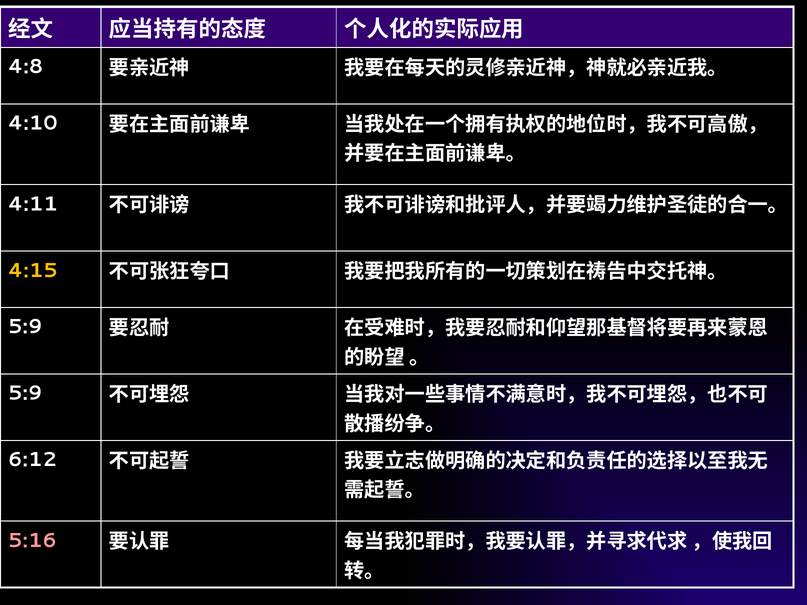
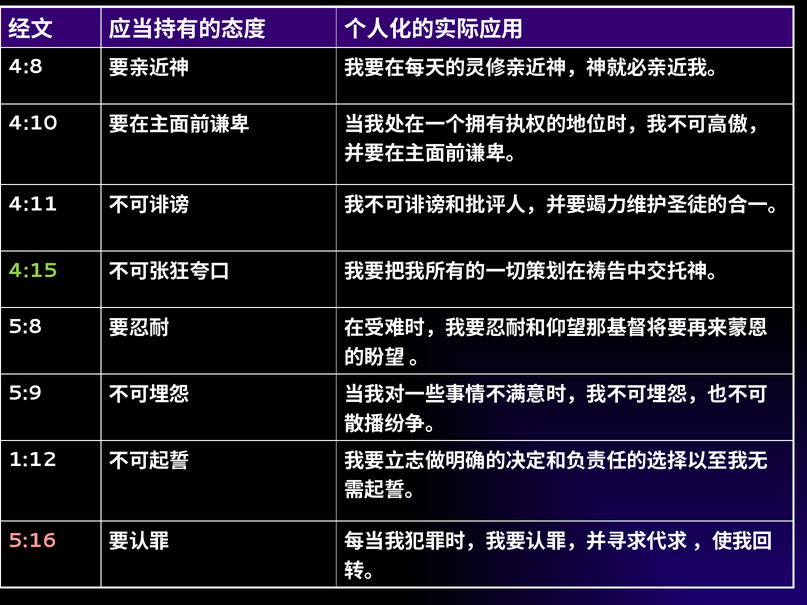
4:15 colour: yellow -> light green
5:9 at (25, 327): 5:9 -> 5:8
6:12: 6:12 -> 1:12
